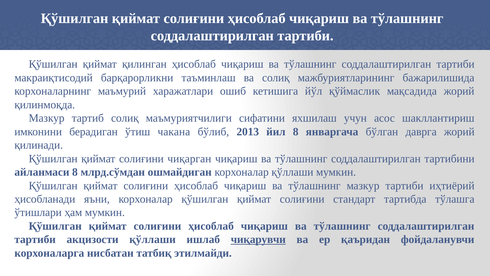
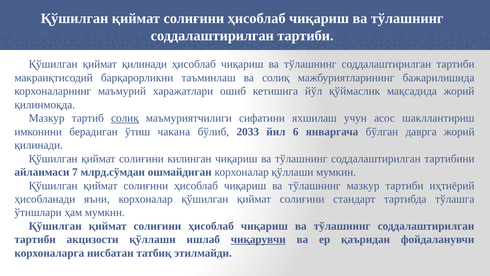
қиймат қилинган: қилинган -> қилинади
солиқ at (125, 118) underline: none -> present
2013: 2013 -> 2033
йил 8: 8 -> 6
чиқарган: чиқарган -> килинган
айланмаси 8: 8 -> 7
